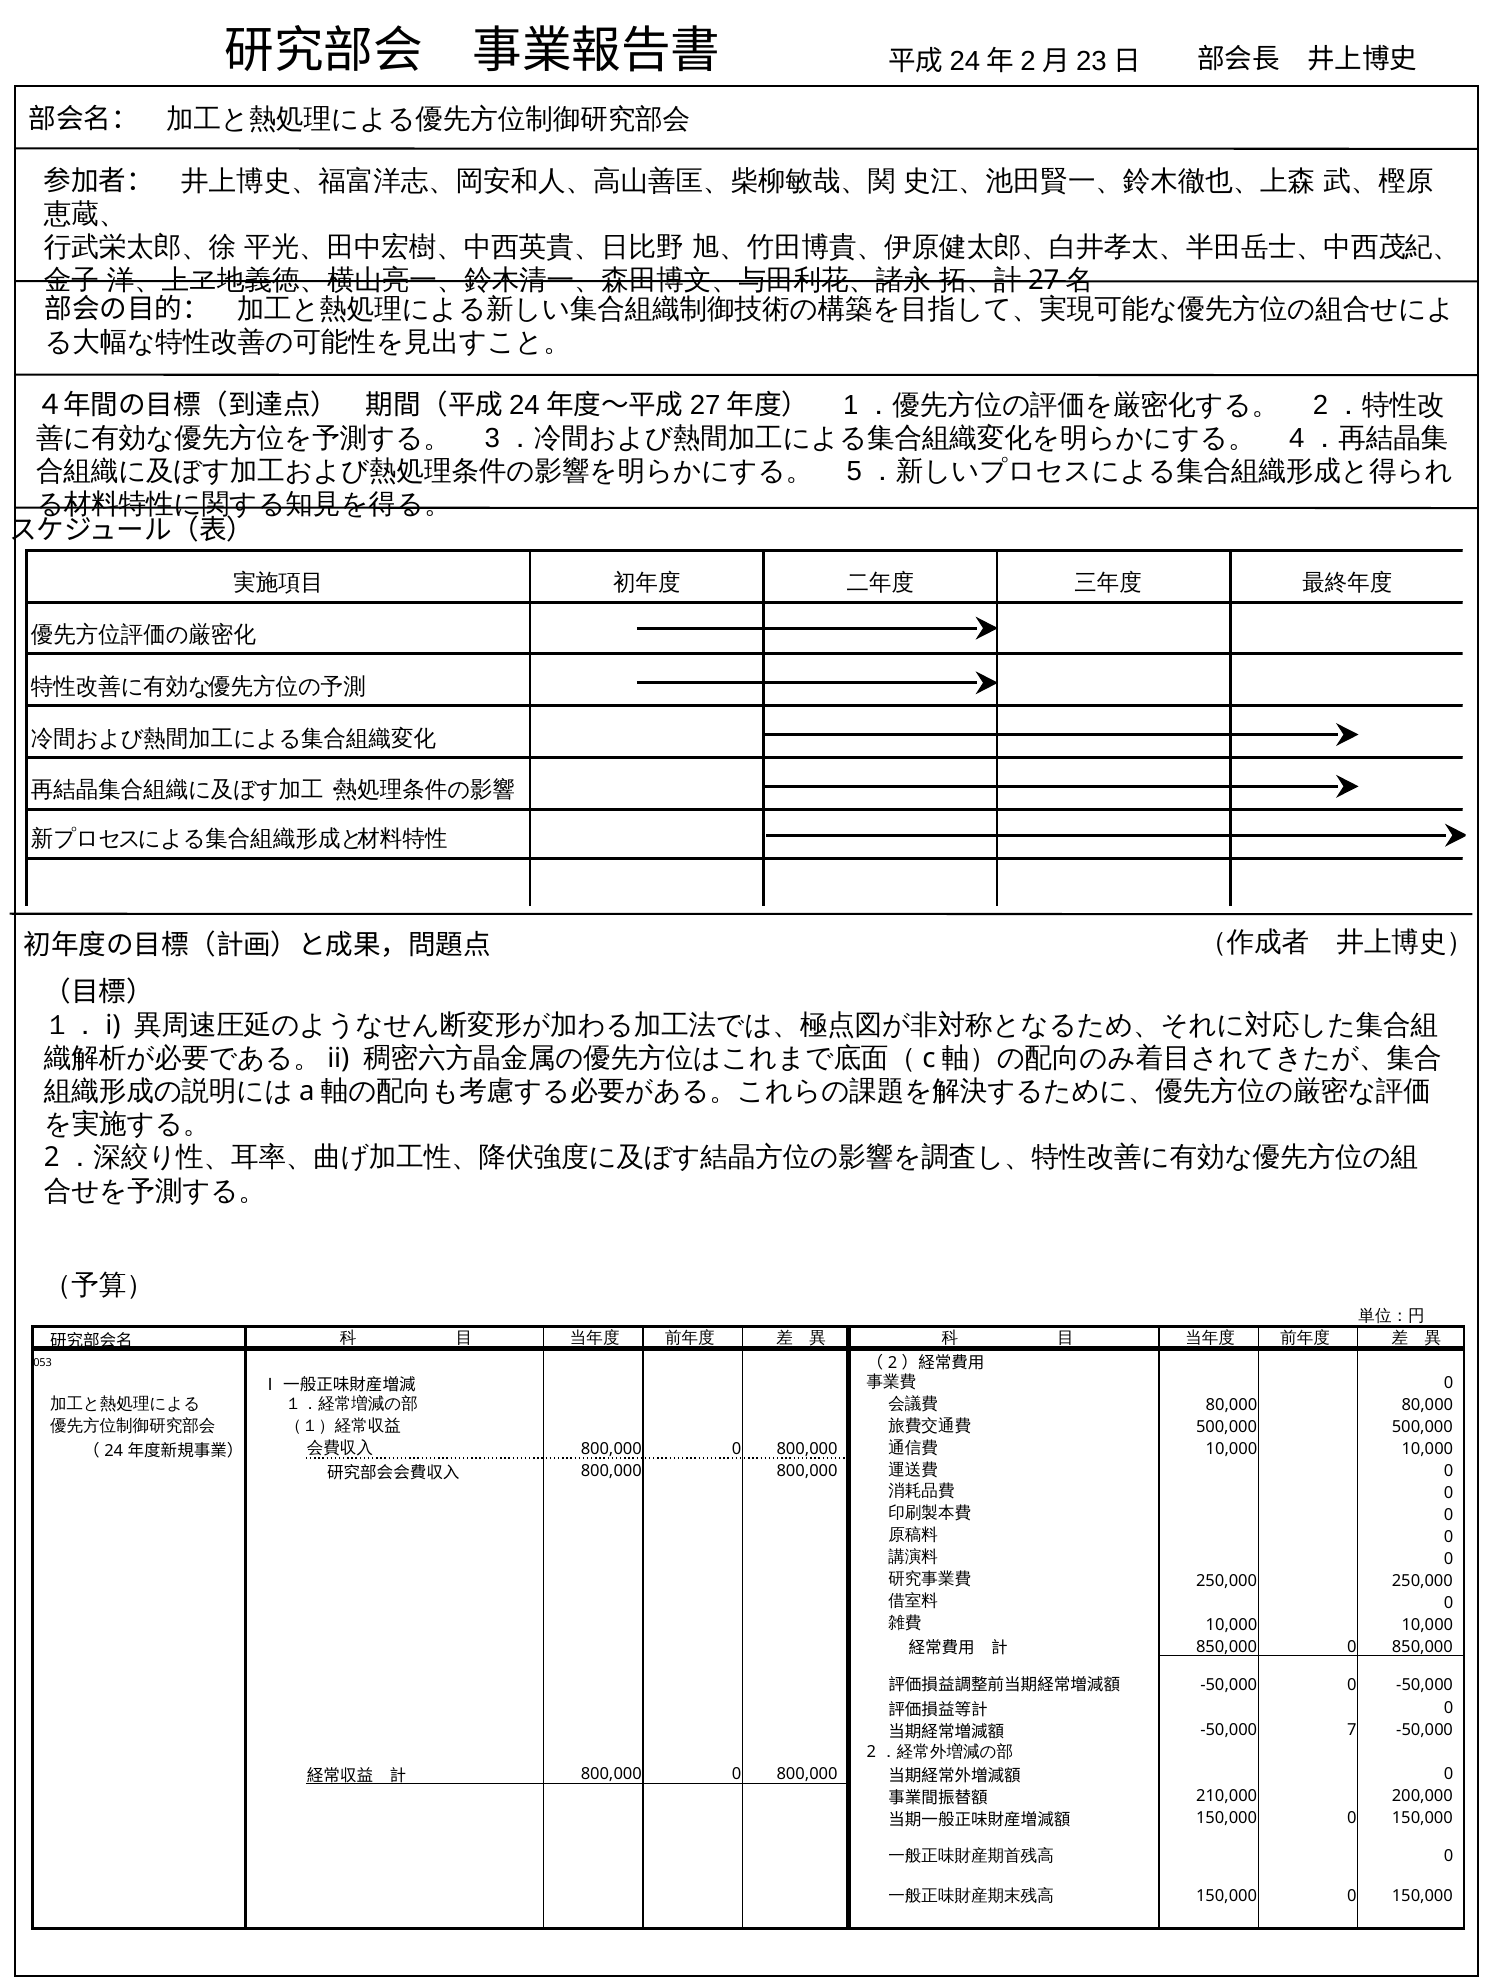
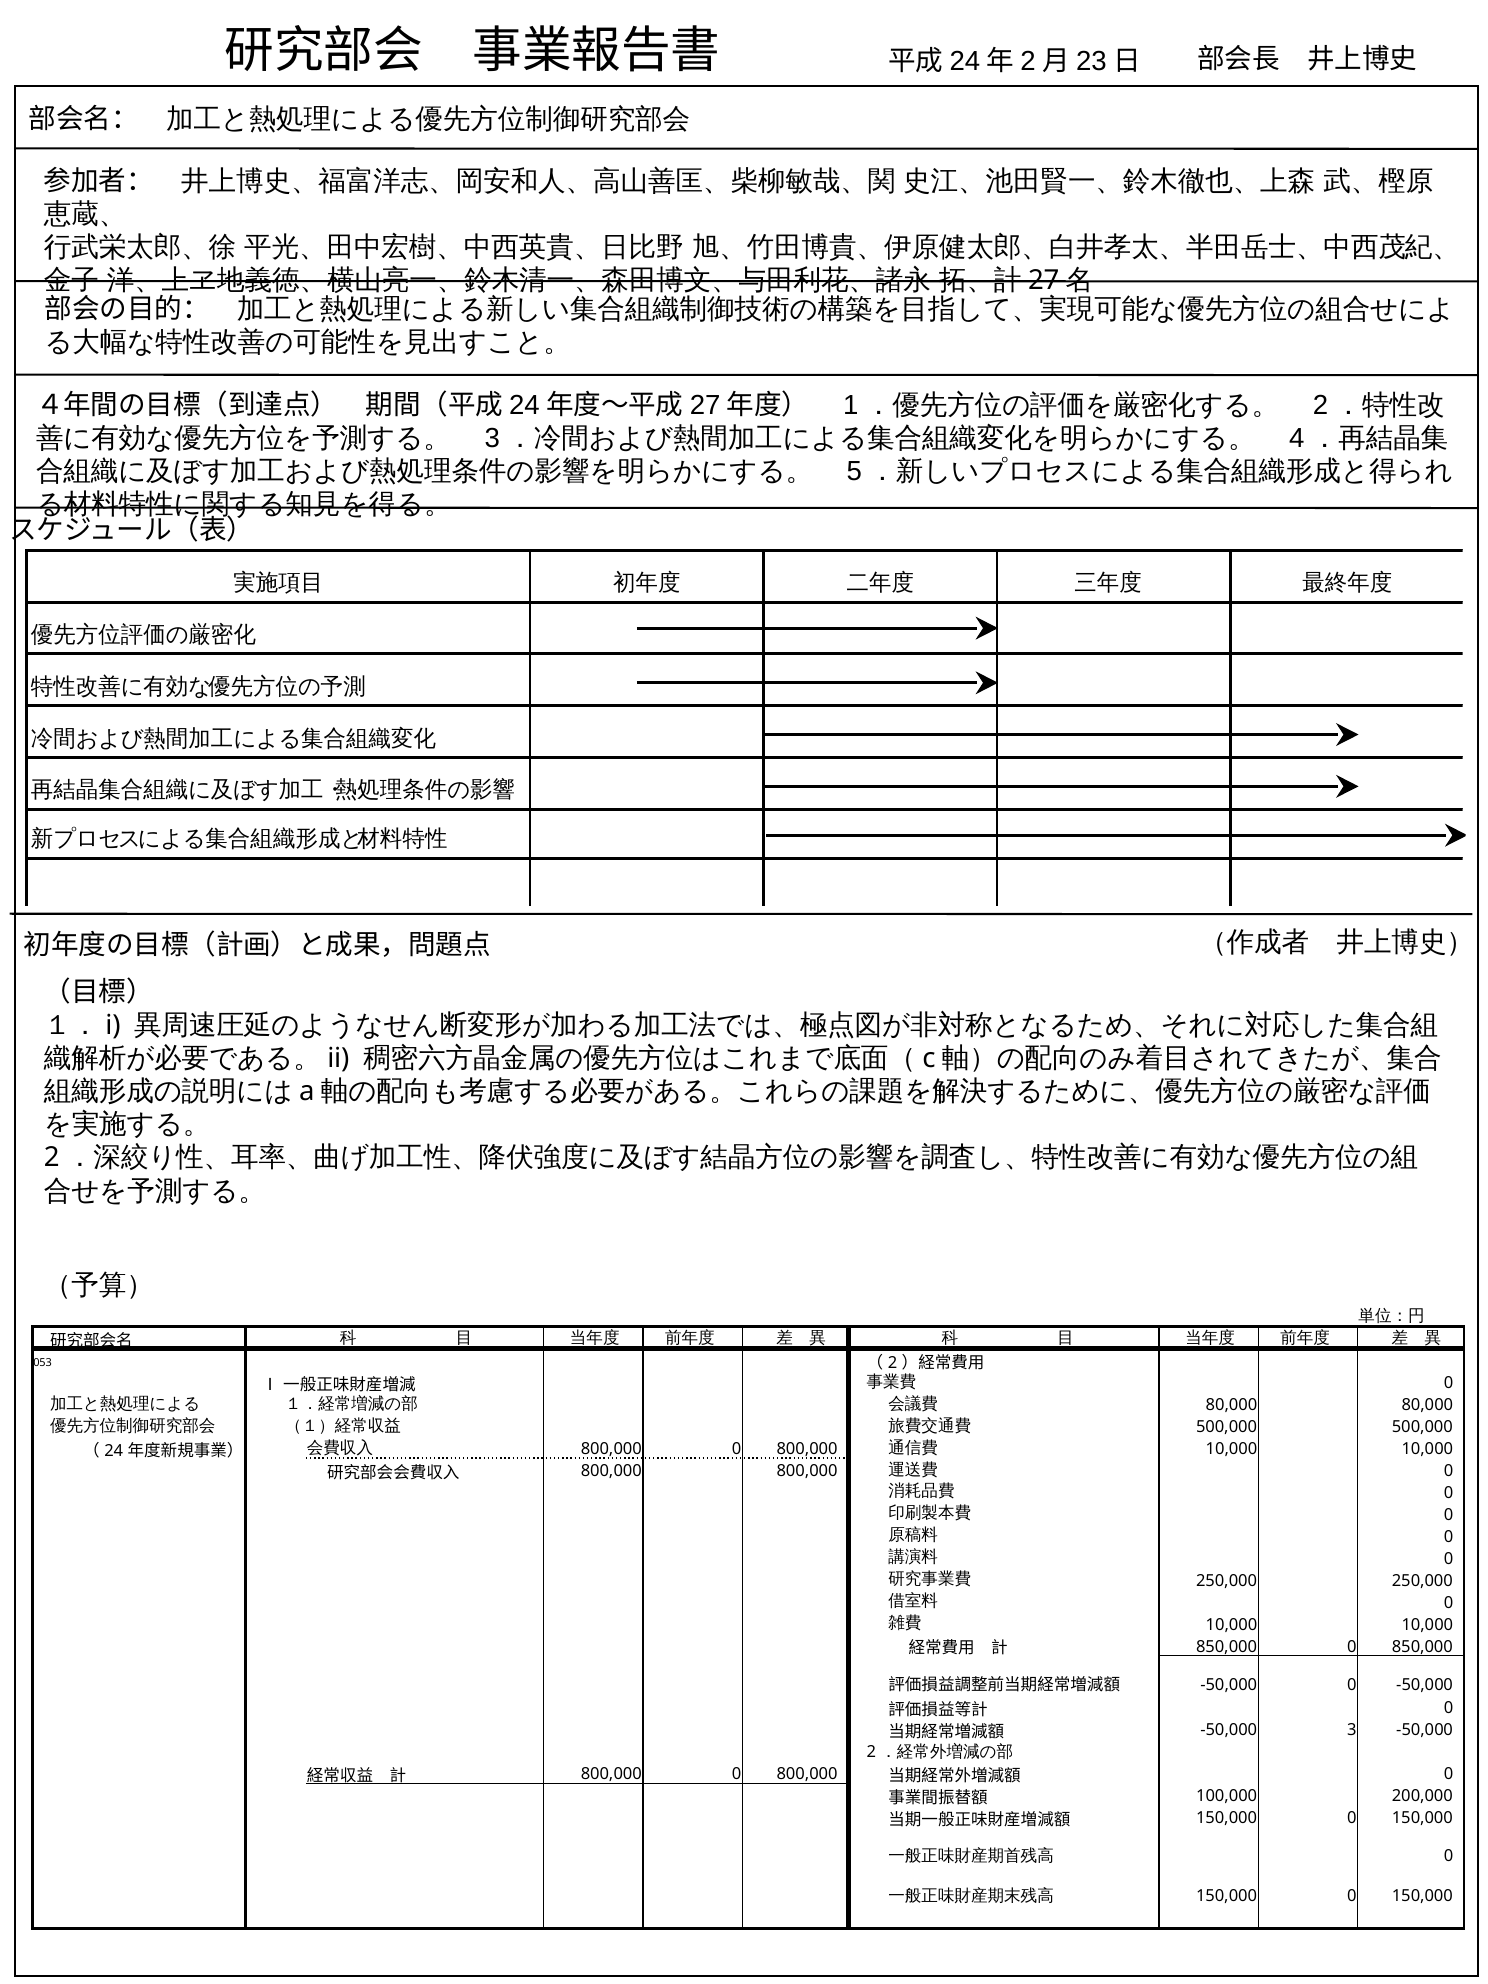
7: 7 -> 3
210,000: 210,000 -> 100,000
